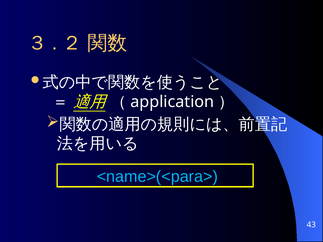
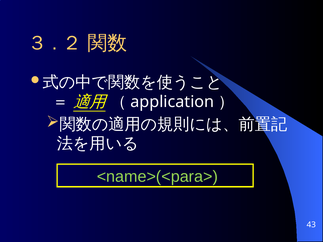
<name>(<para> colour: light blue -> light green
